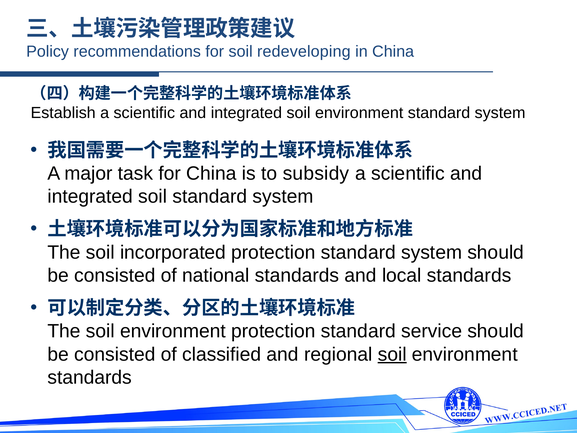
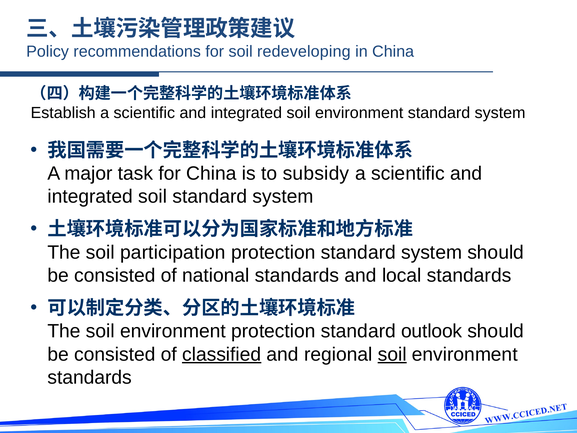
incorporated: incorporated -> participation
service: service -> outlook
classified underline: none -> present
